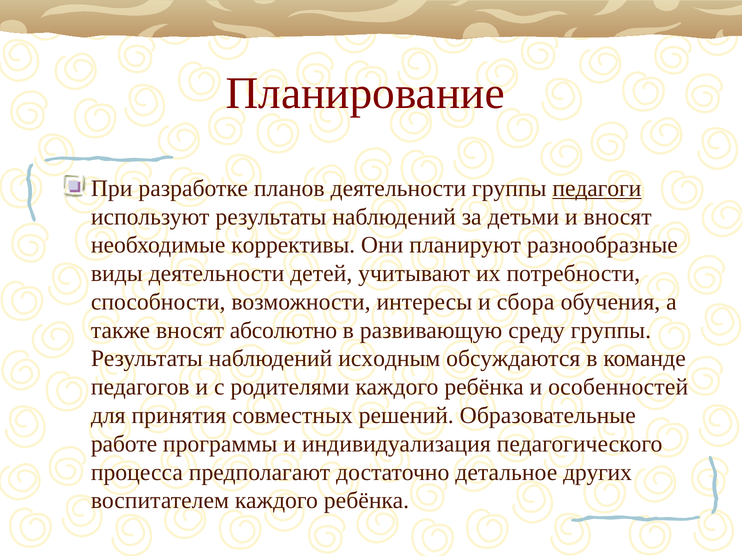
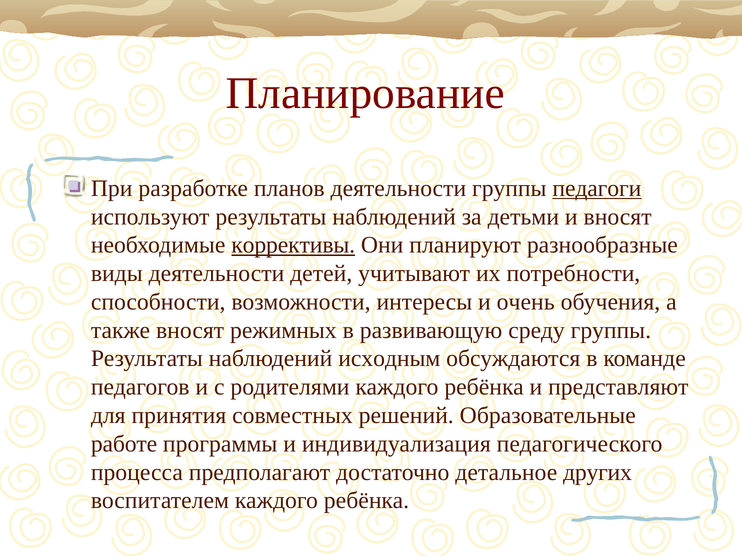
коррективы underline: none -> present
сбора: сбора -> очень
абсолютно: абсолютно -> режимных
особенностей: особенностей -> представляют
